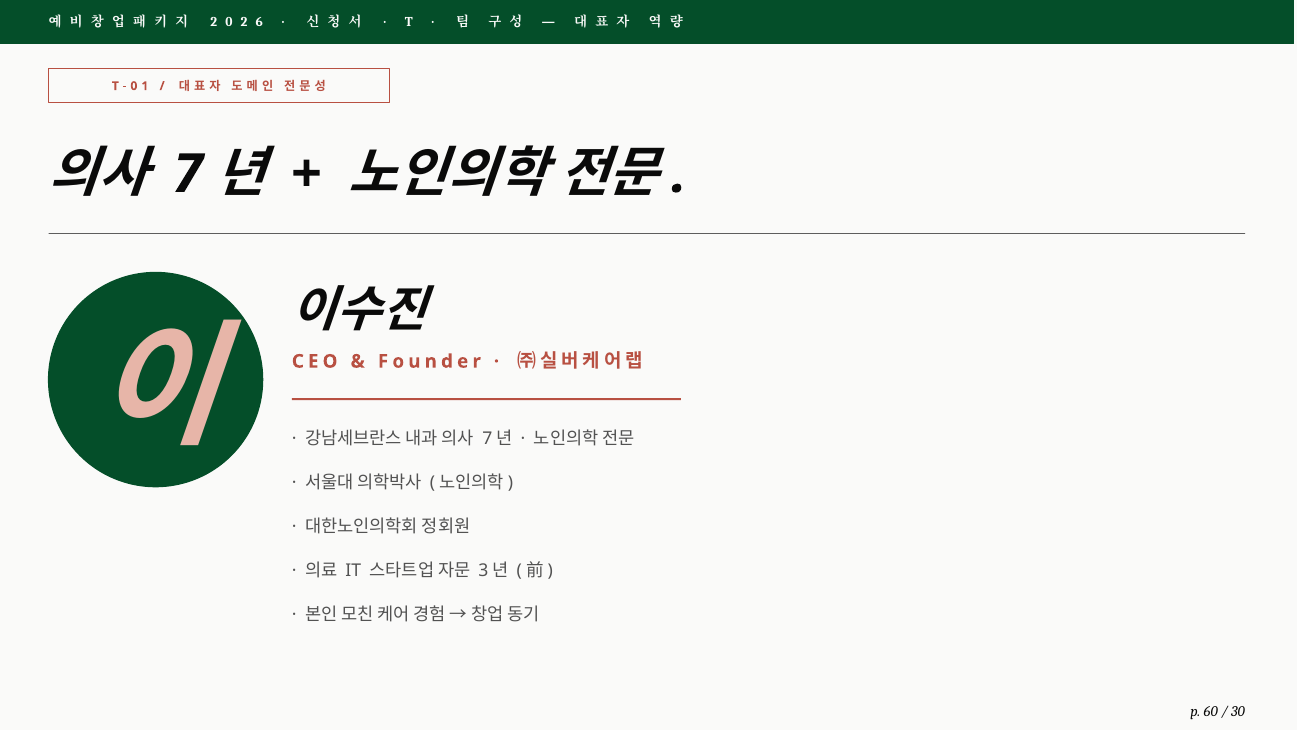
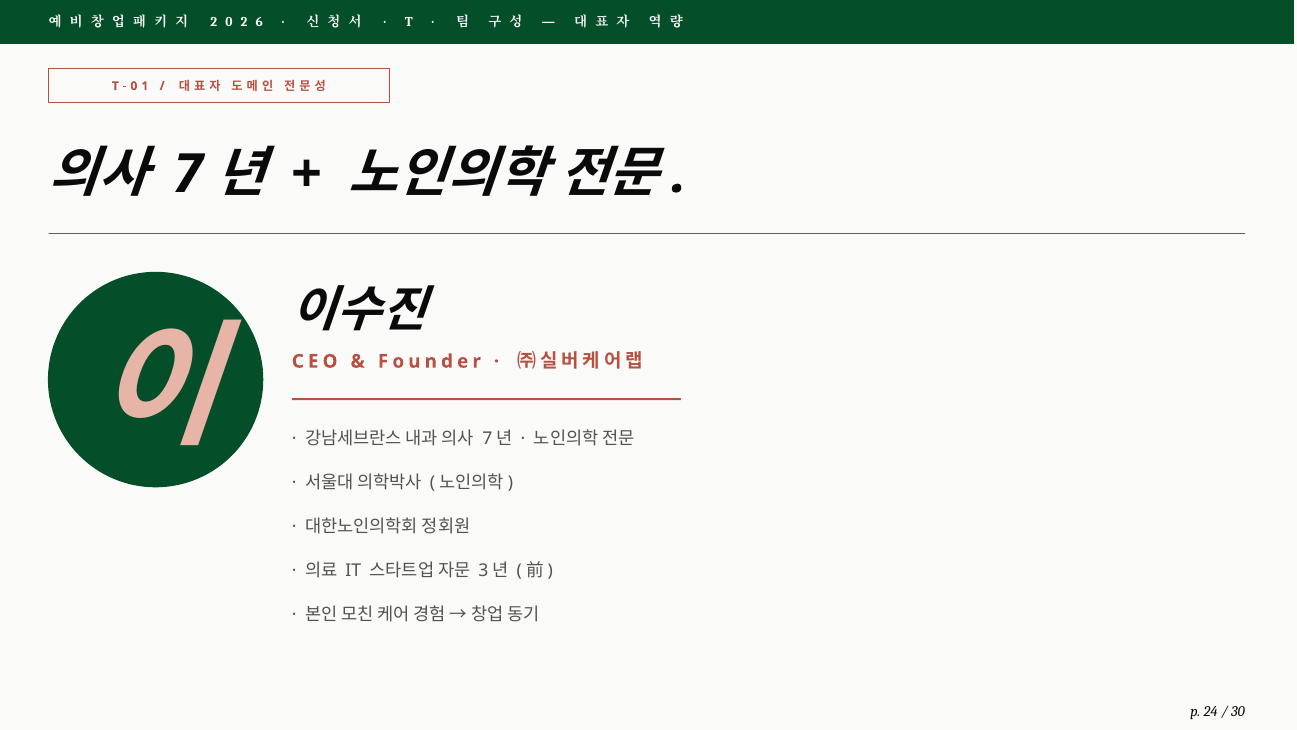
60: 60 -> 24
